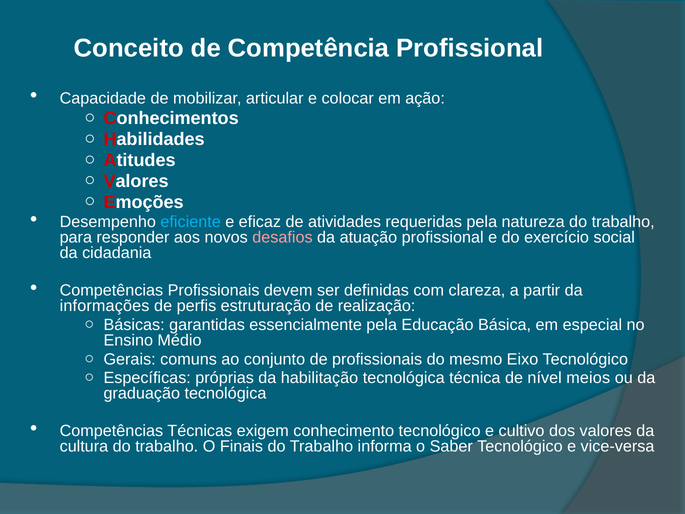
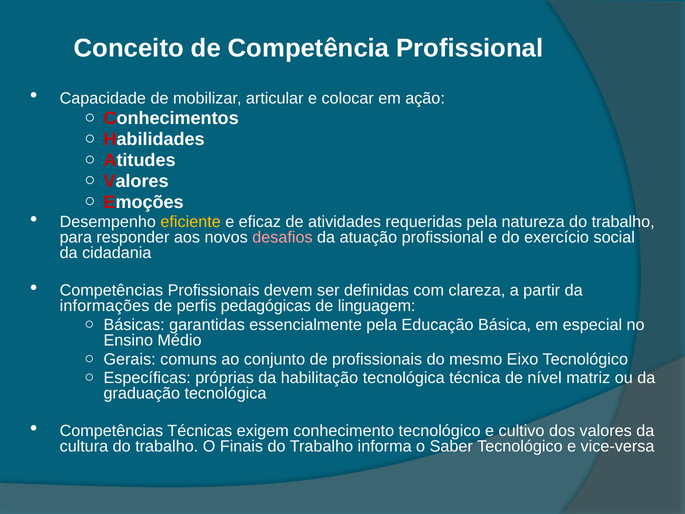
eficiente colour: light blue -> yellow
estruturação: estruturação -> pedagógicas
realização: realização -> linguagem
meios: meios -> matriz
